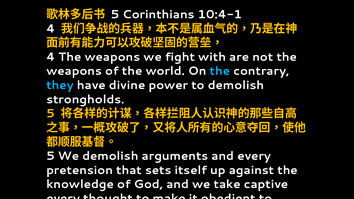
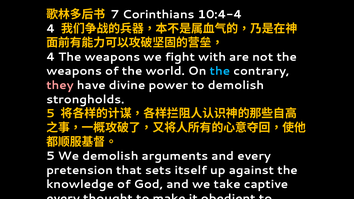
5 at (115, 14): 5 -> 7
10:4-1: 10:4-1 -> 10:4-4
they colour: light blue -> pink
